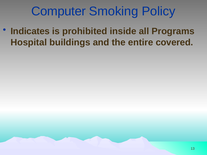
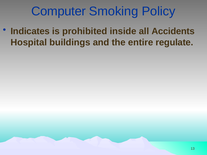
Programs: Programs -> Accidents
covered: covered -> regulate
